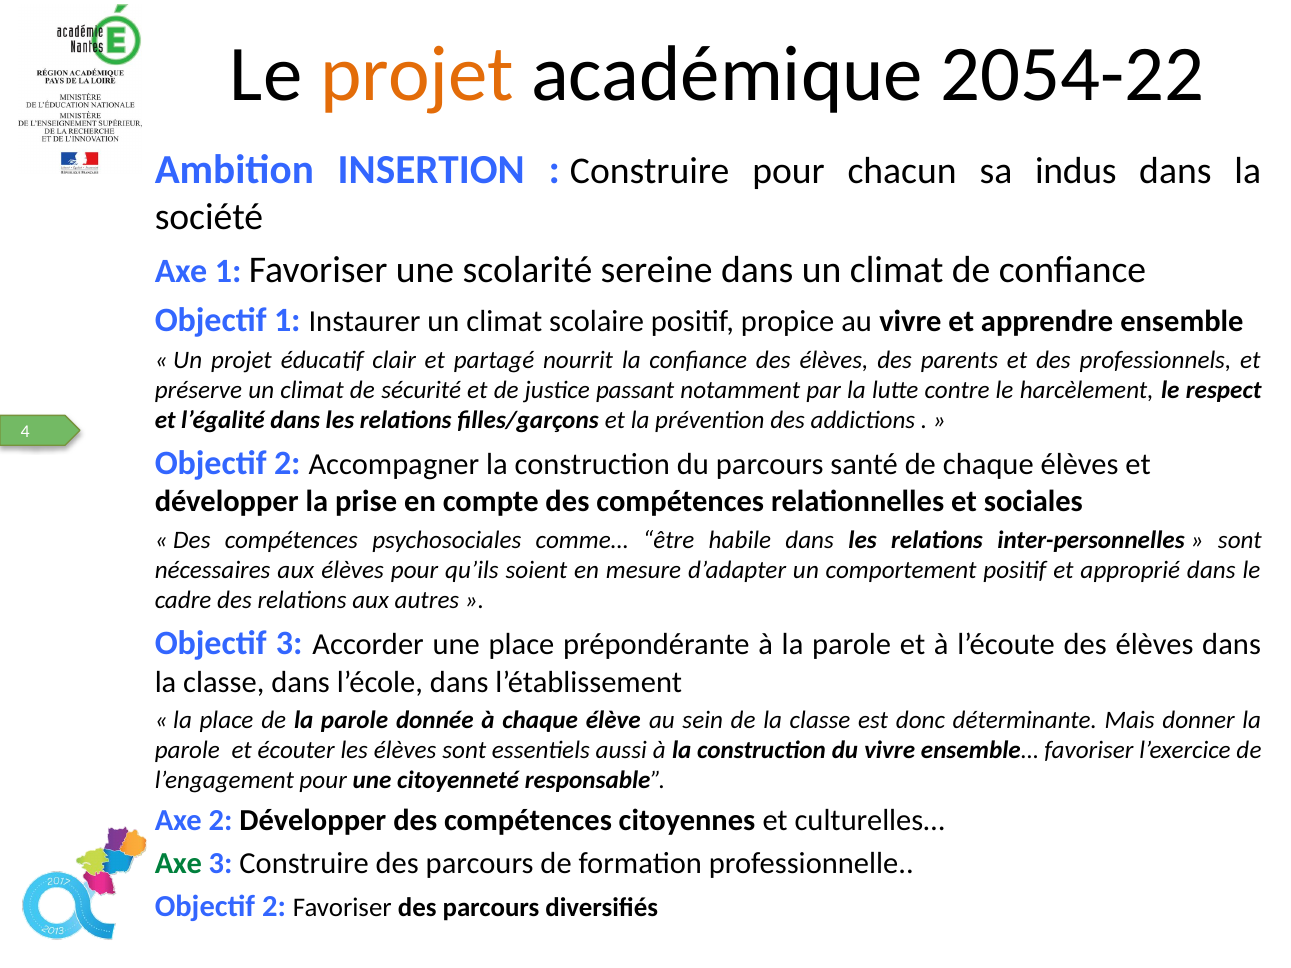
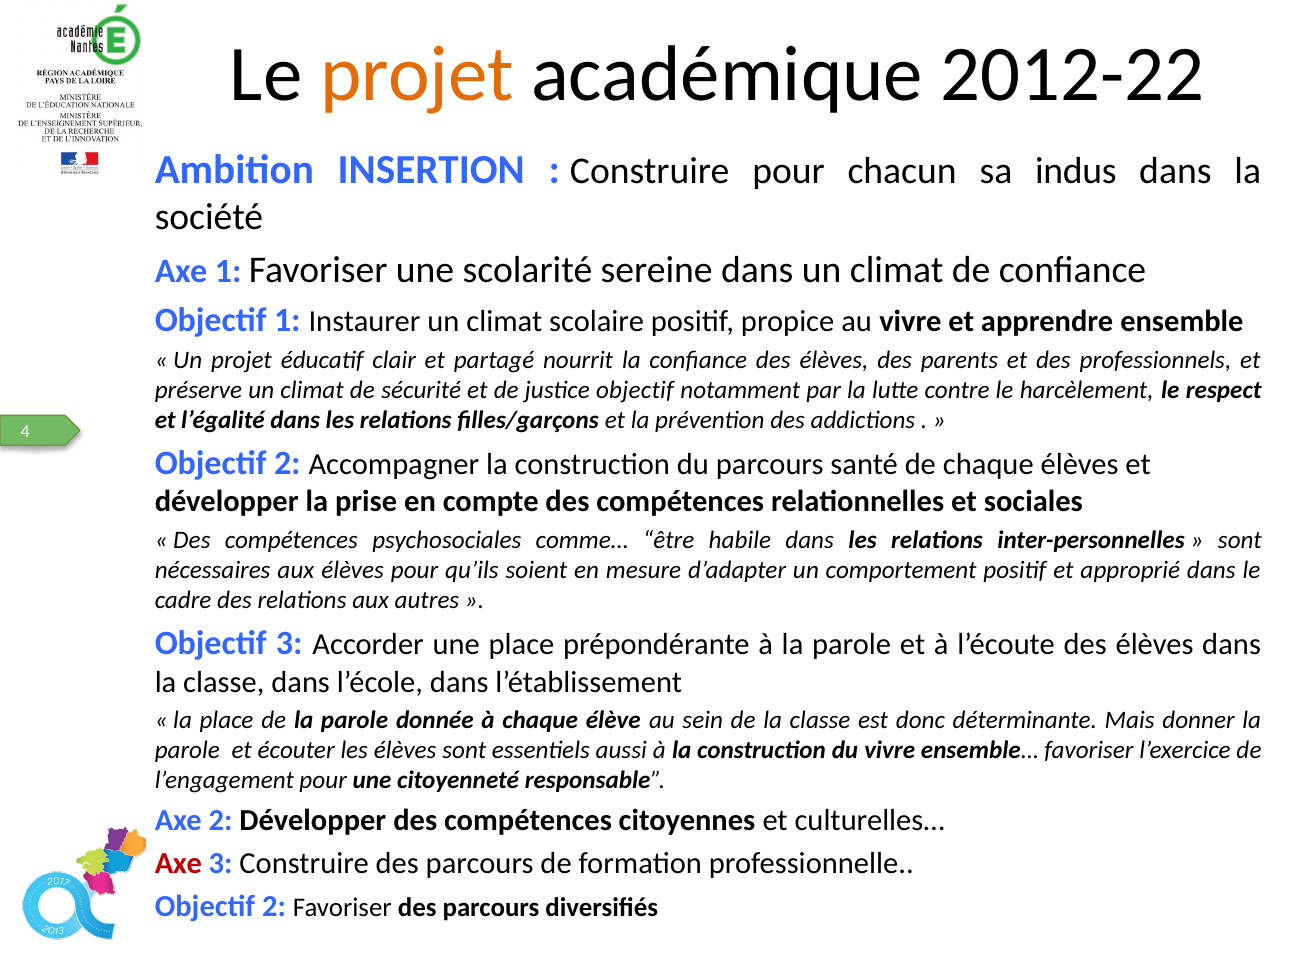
2054-22: 2054-22 -> 2012-22
justice passant: passant -> objectif
Axe at (178, 864) colour: green -> red
